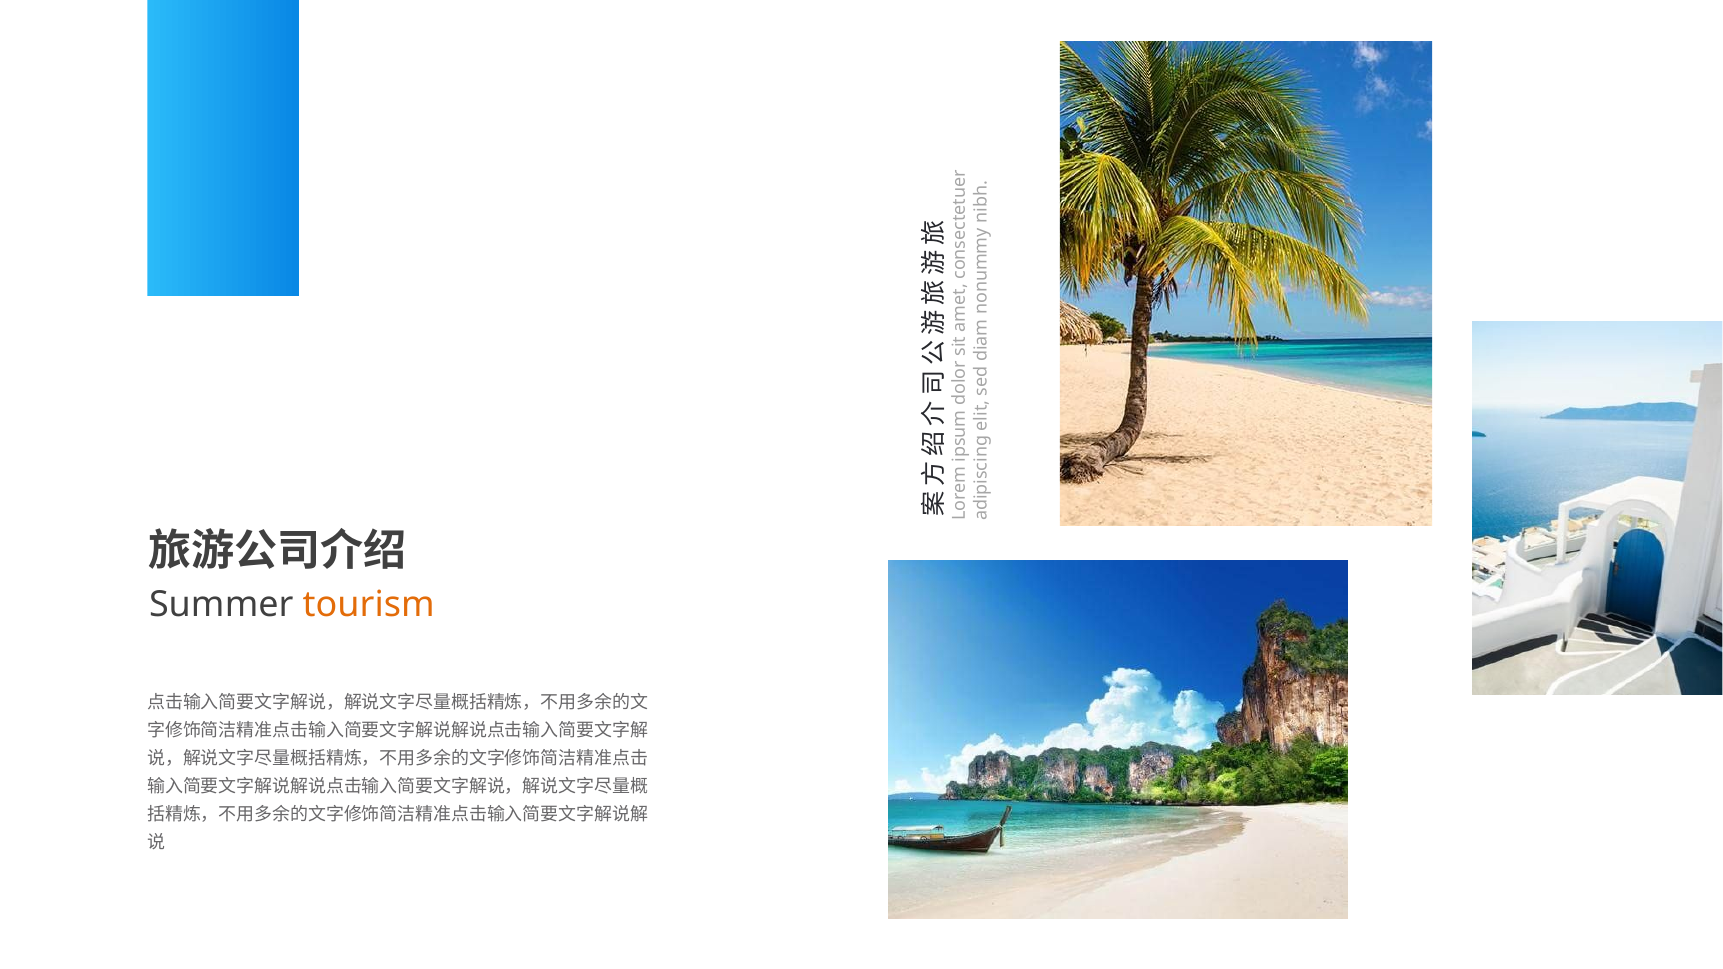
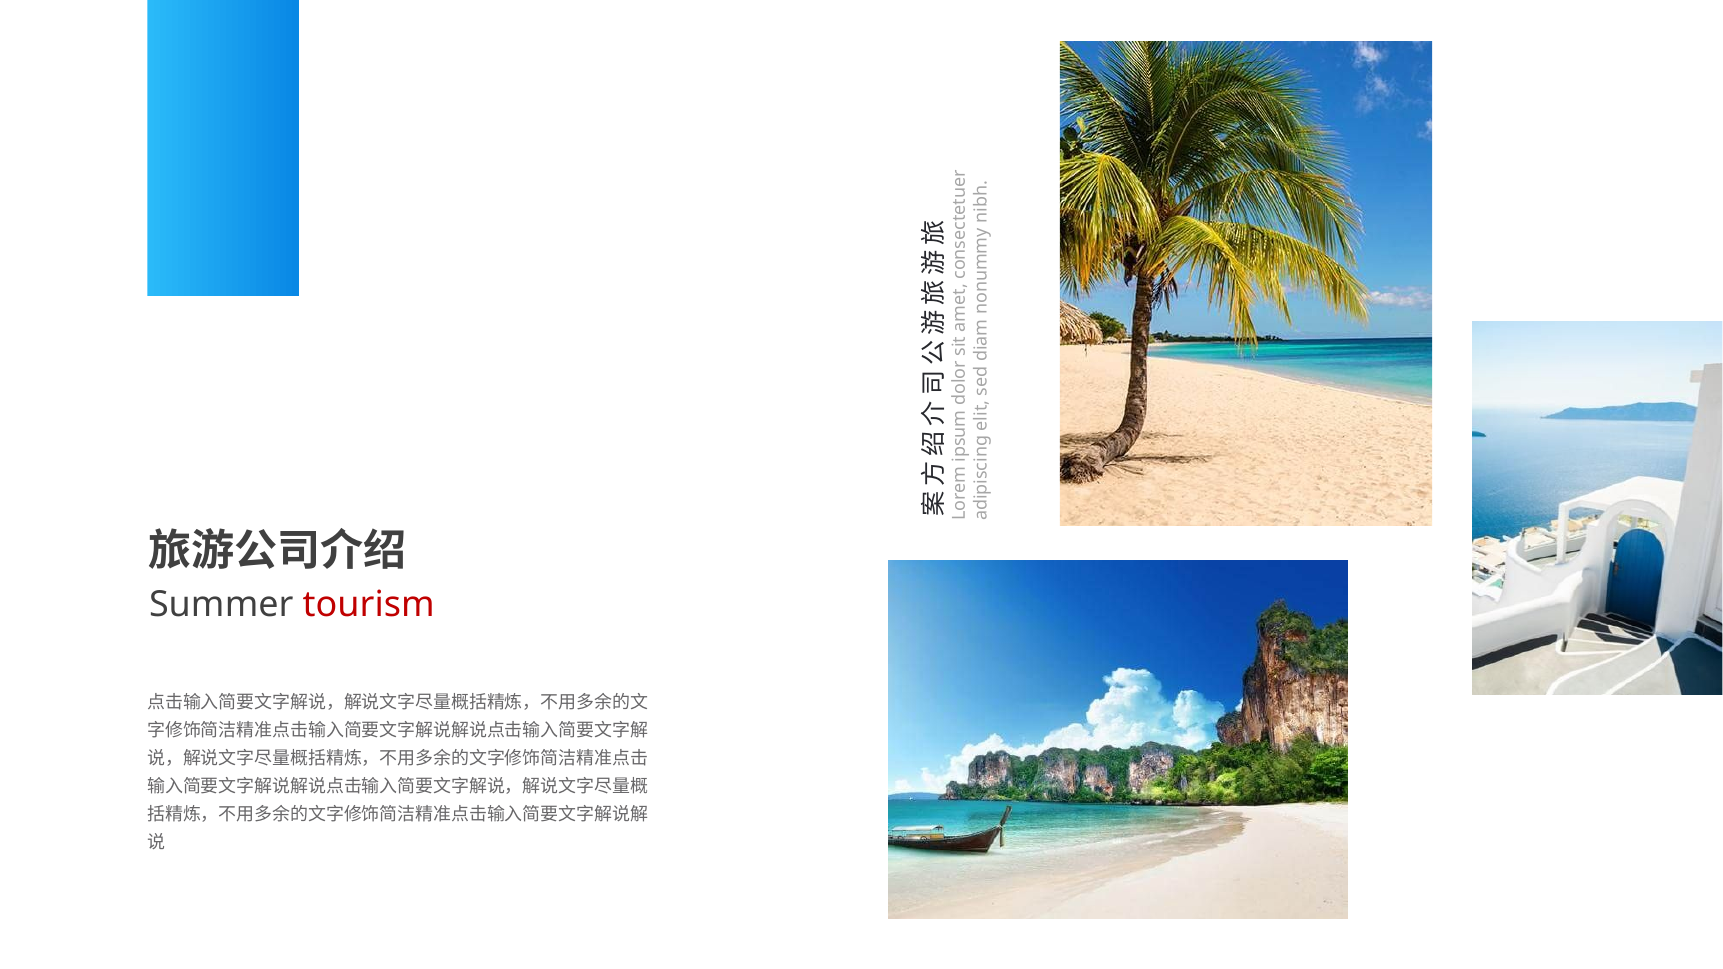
tourism colour: orange -> red
